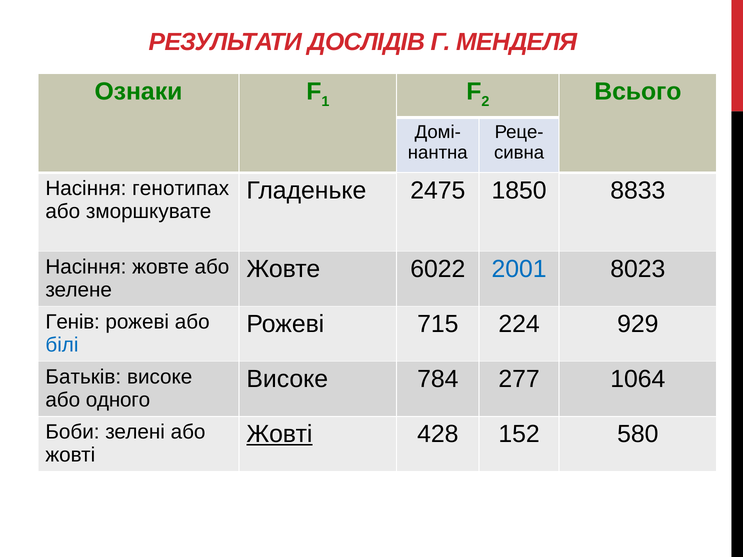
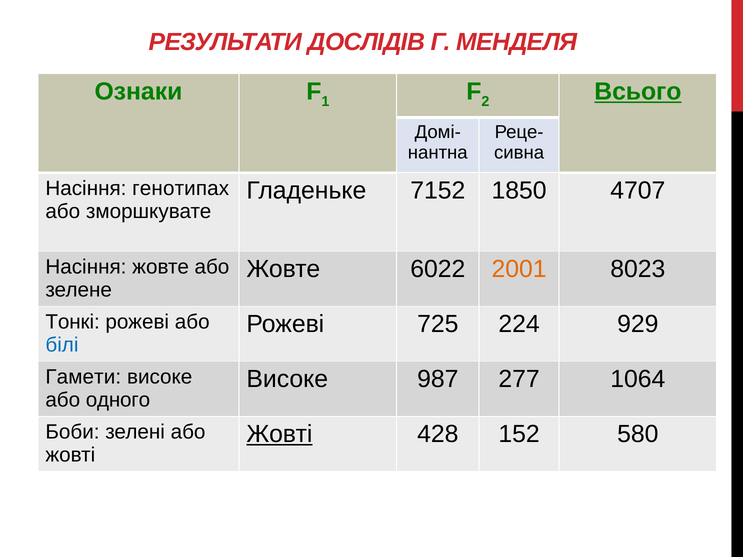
Всього underline: none -> present
2475: 2475 -> 7152
8833: 8833 -> 4707
2001 colour: blue -> orange
Генів: Генів -> Тонкі
715: 715 -> 725
Батьків: Батьків -> Гамети
784: 784 -> 987
